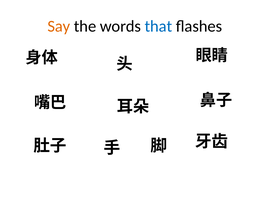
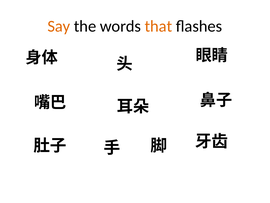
that colour: blue -> orange
